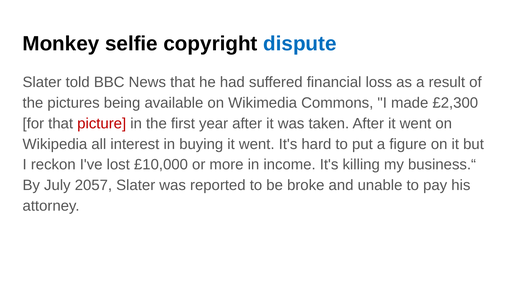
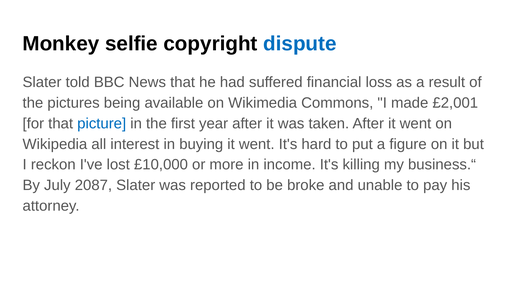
£2,300: £2,300 -> £2,001
picture colour: red -> blue
2057: 2057 -> 2087
